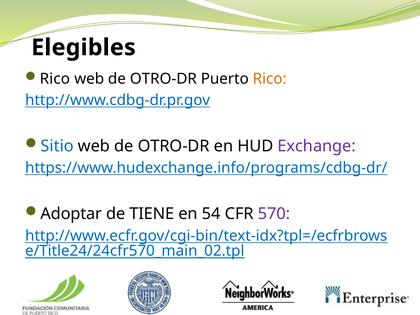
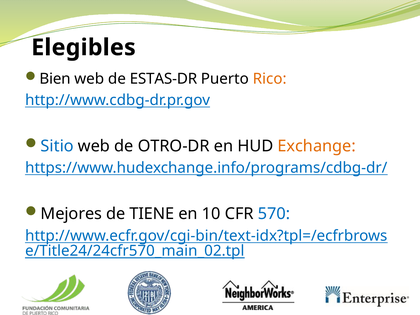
Rico at (55, 79): Rico -> Bien
OTRO-DR at (163, 79): OTRO-DR -> ESTAS-DR
Exchange colour: purple -> orange
Adoptar: Adoptar -> Mejores
54: 54 -> 10
570 colour: purple -> blue
